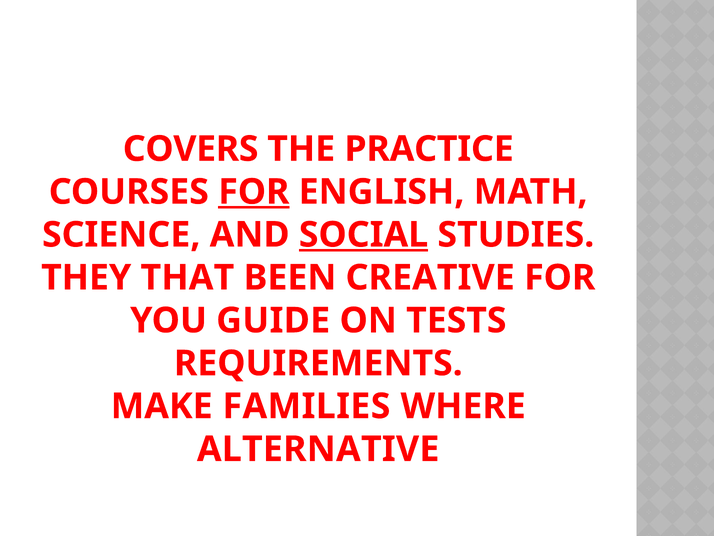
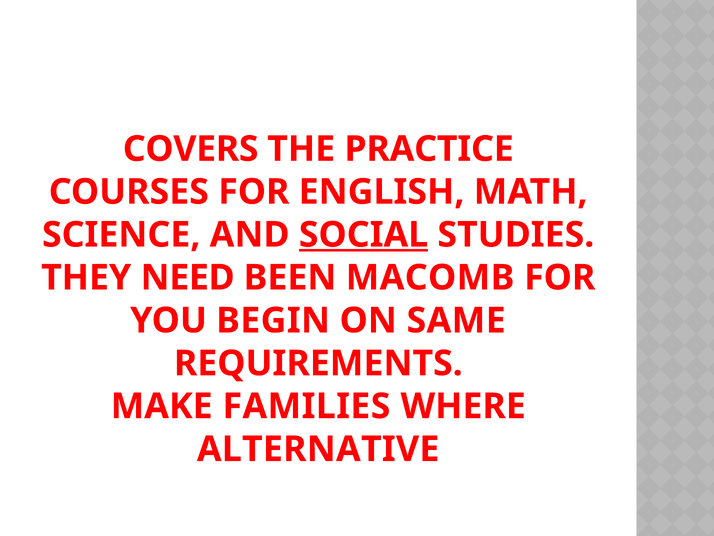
FOR at (254, 192) underline: present -> none
THAT: THAT -> NEED
CREATIVE: CREATIVE -> MACOMB
GUIDE: GUIDE -> BEGIN
TESTS: TESTS -> SAME
